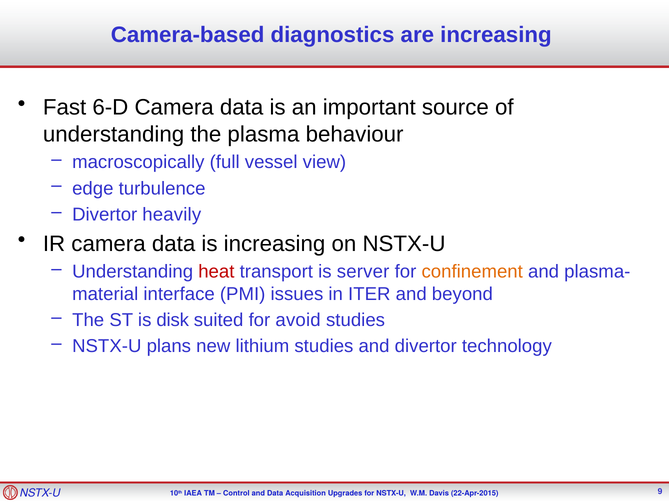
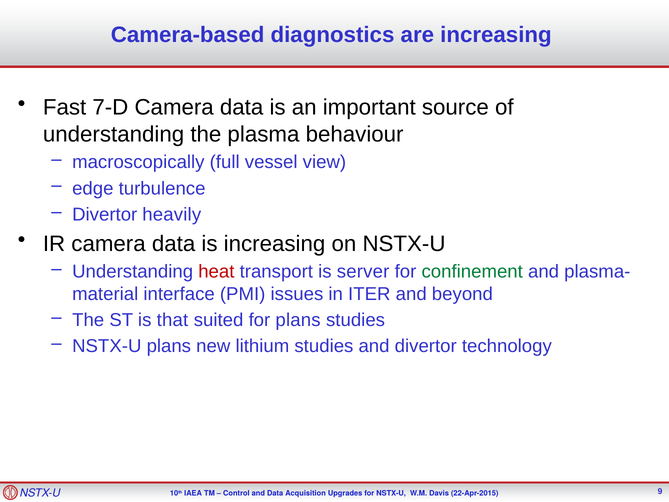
6-D: 6-D -> 7-D
confinement colour: orange -> green
disk: disk -> that
for avoid: avoid -> plans
